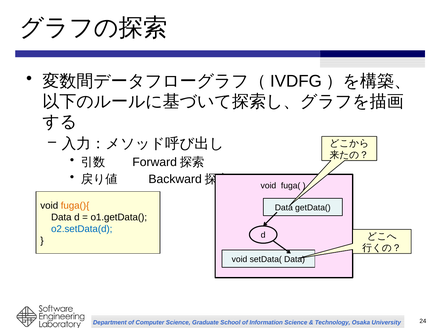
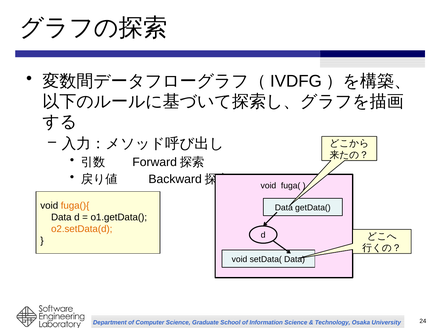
o2.setData(d colour: blue -> orange
